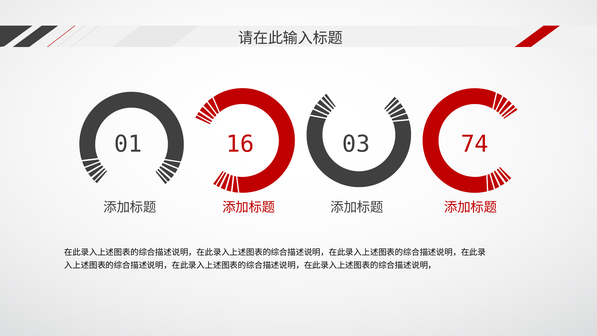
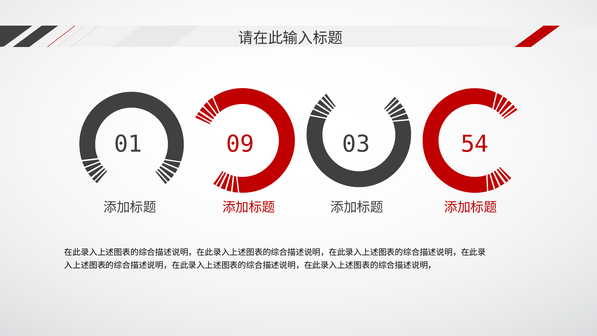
16: 16 -> 09
74: 74 -> 54
